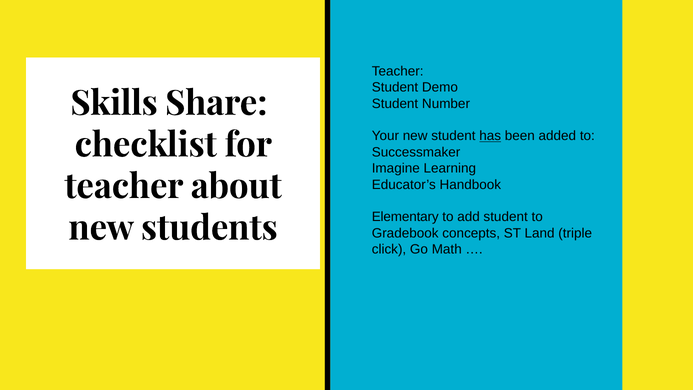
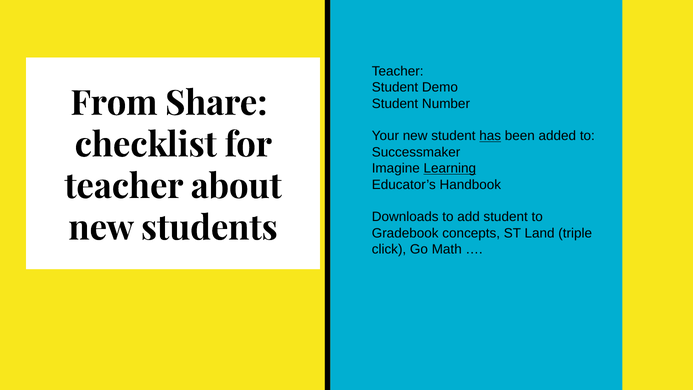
Skills: Skills -> From
Learning underline: none -> present
Elementary: Elementary -> Downloads
